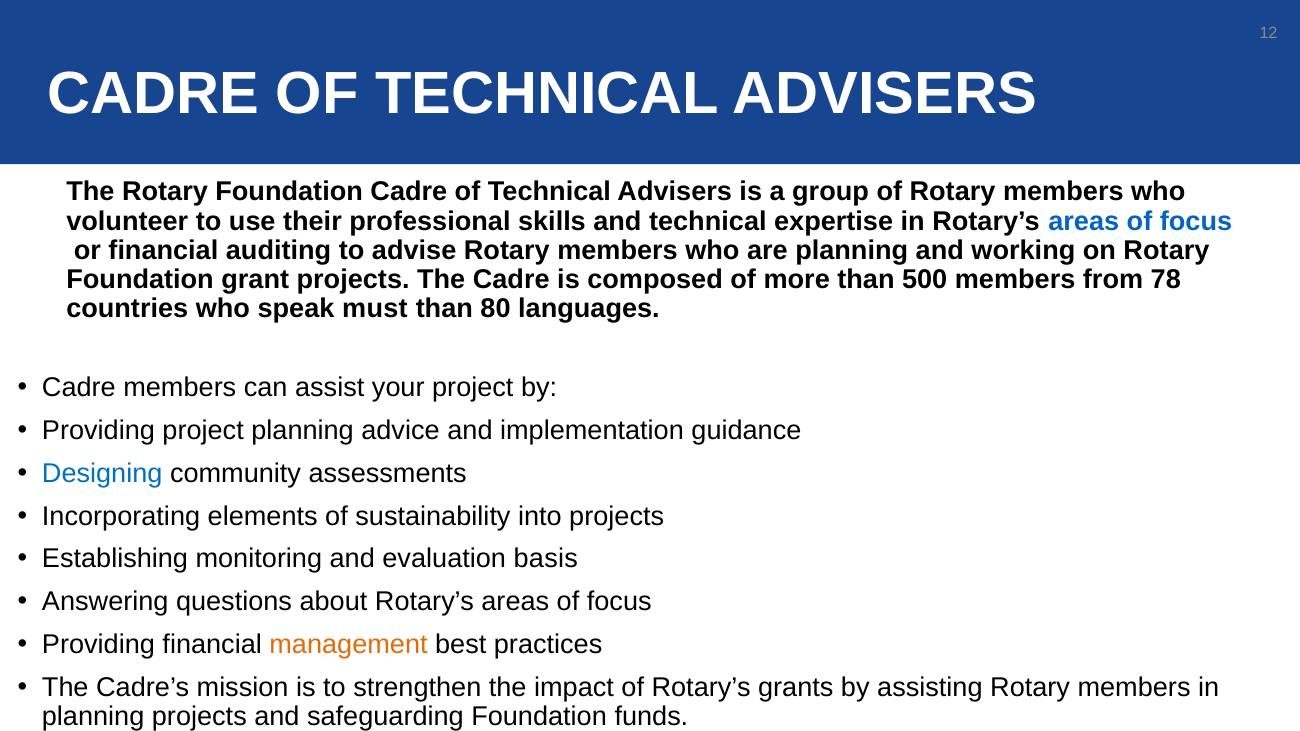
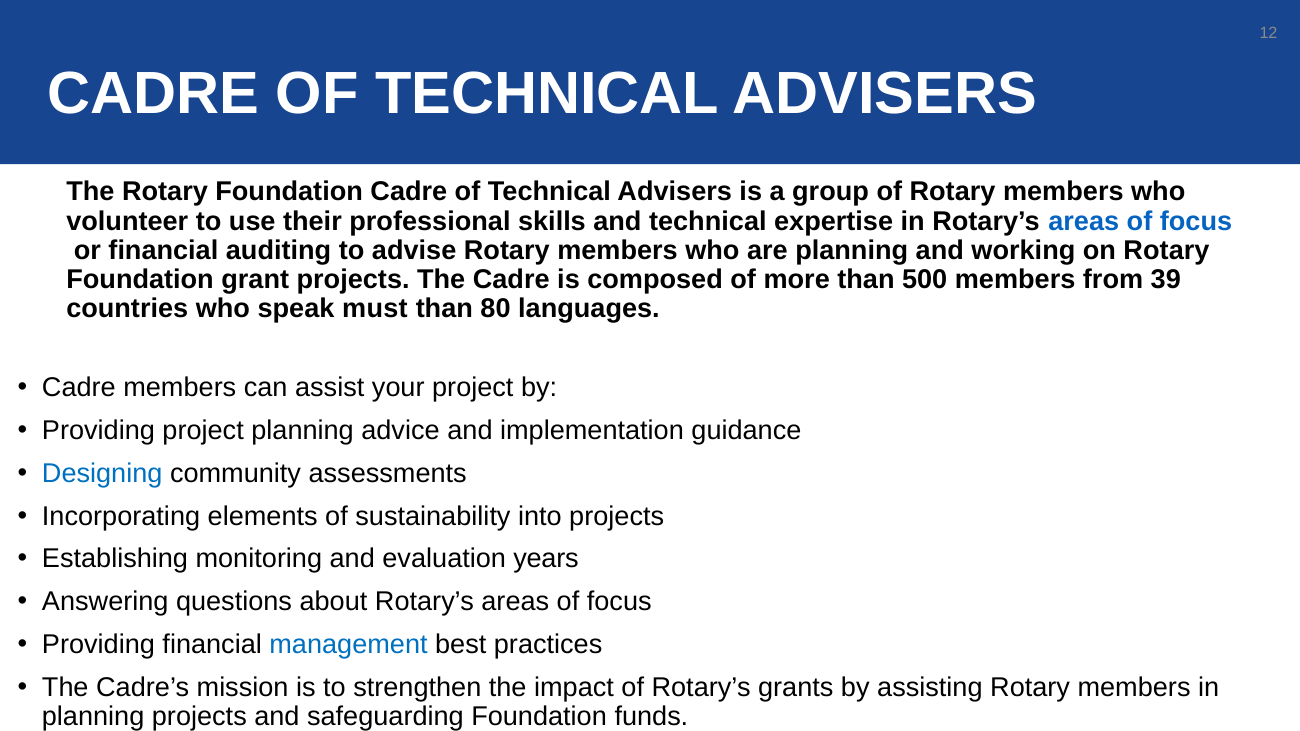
78: 78 -> 39
basis: basis -> years
management colour: orange -> blue
